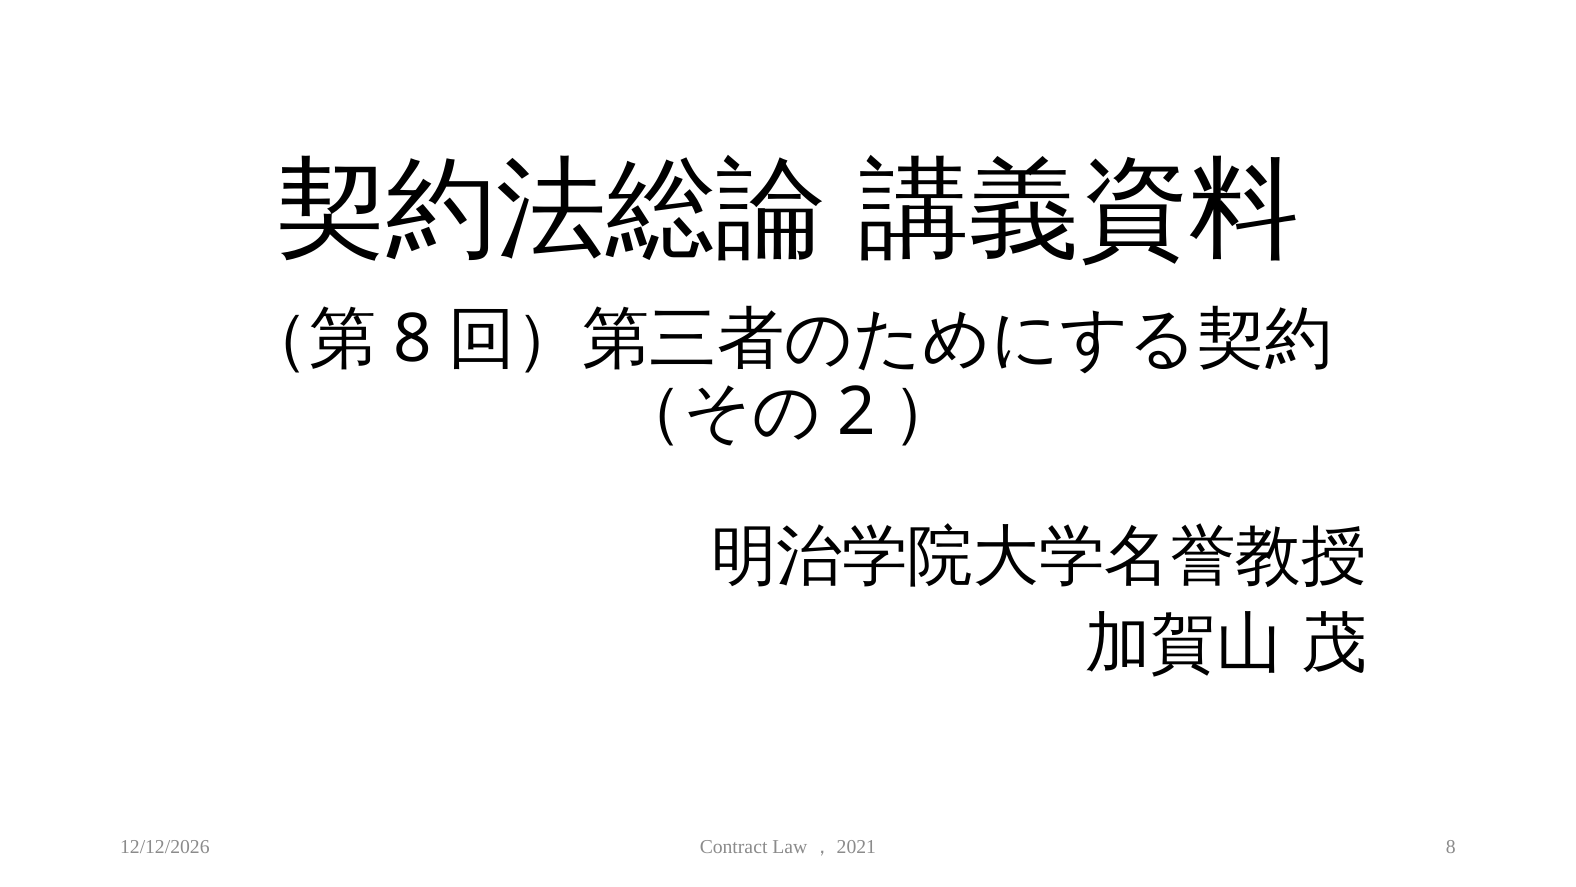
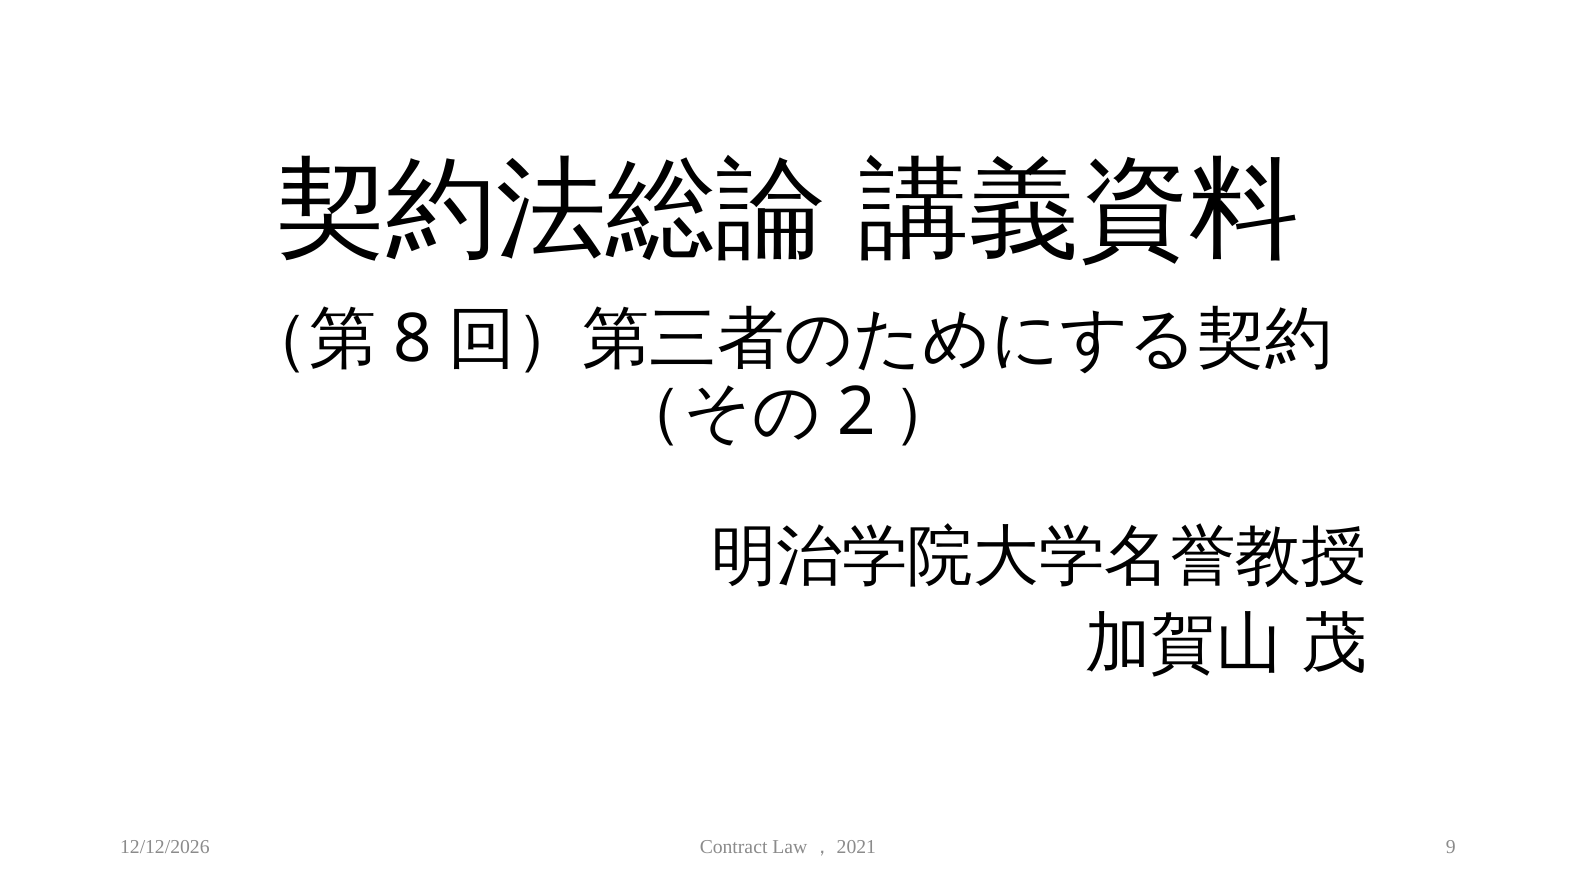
8 at (1451, 847): 8 -> 9
